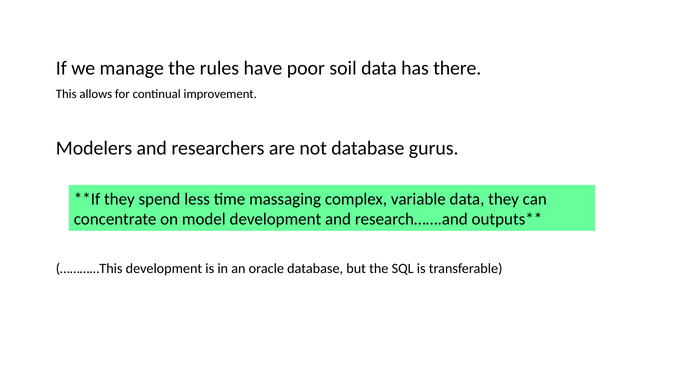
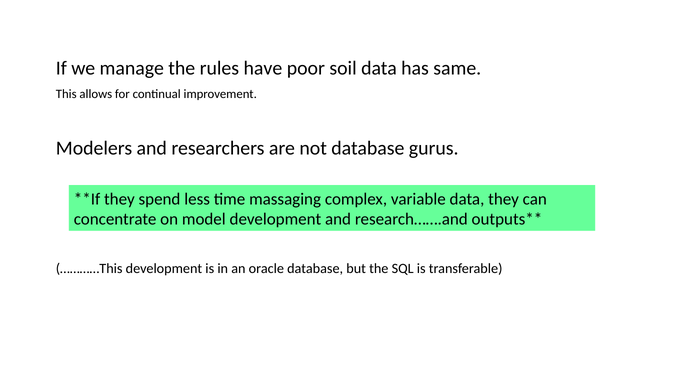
there: there -> same
